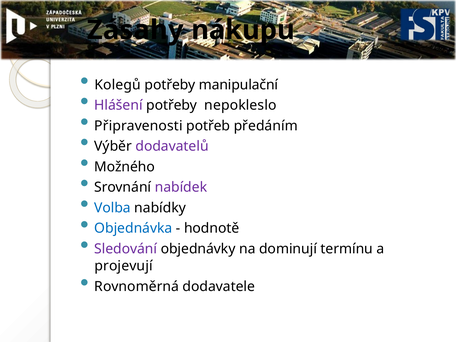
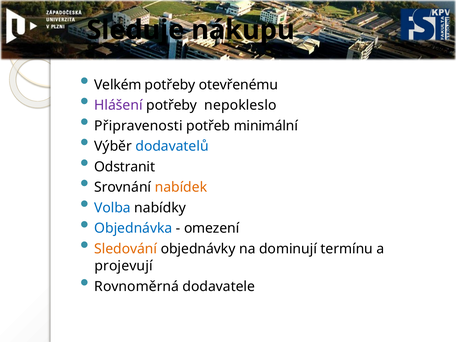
Zásahy: Zásahy -> Sleduje
Kolegů: Kolegů -> Velkém
manipulační: manipulační -> otevřenému
předáním: předáním -> minimální
dodavatelů colour: purple -> blue
Možného: Možného -> Odstranit
nabídek colour: purple -> orange
hodnotě: hodnotě -> omezení
Sledování colour: purple -> orange
